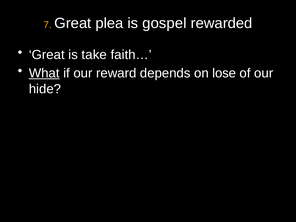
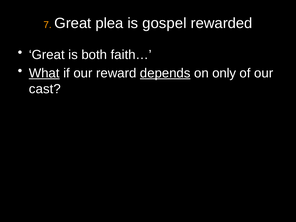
take: take -> both
depends underline: none -> present
lose: lose -> only
hide: hide -> cast
